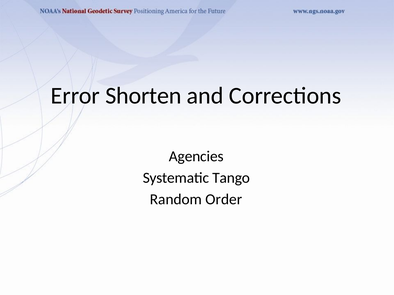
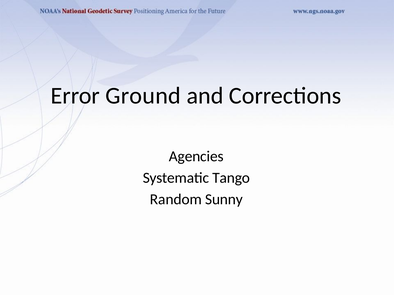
Shorten: Shorten -> Ground
Order: Order -> Sunny
